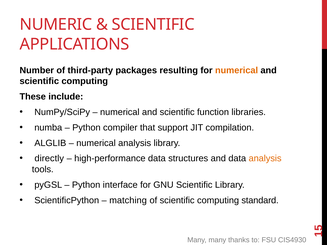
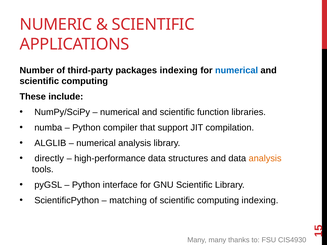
packages resulting: resulting -> indexing
numerical at (237, 70) colour: orange -> blue
computing standard: standard -> indexing
